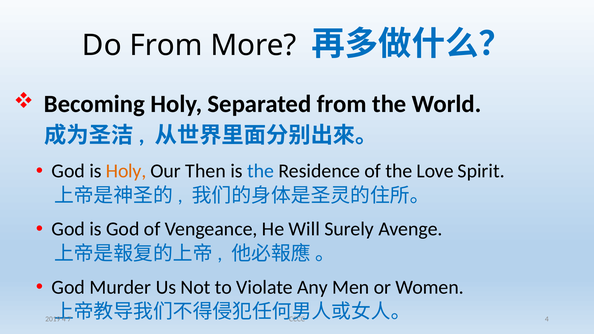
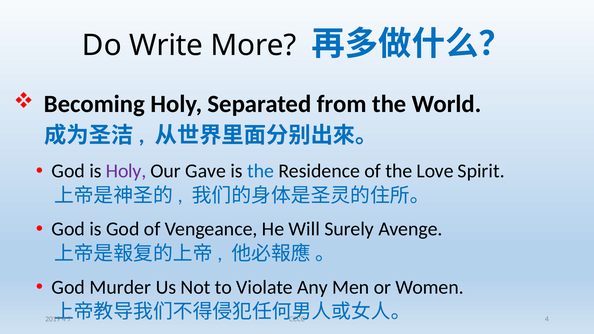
Do From: From -> Write
Holy at (126, 171) colour: orange -> purple
Then: Then -> Gave
